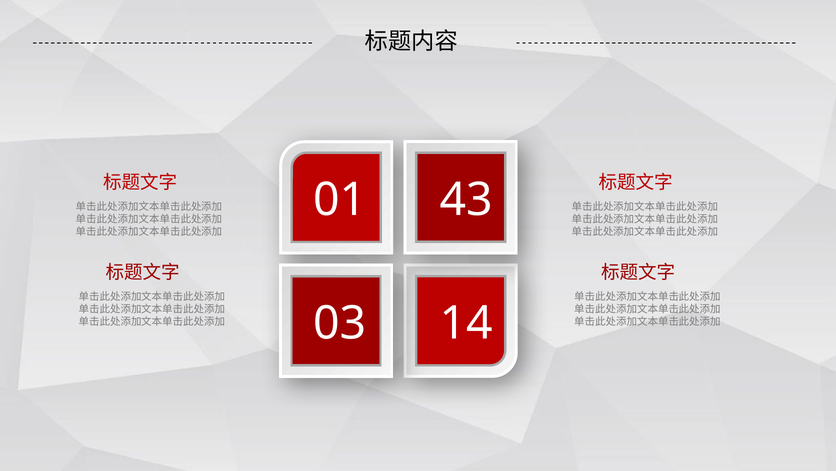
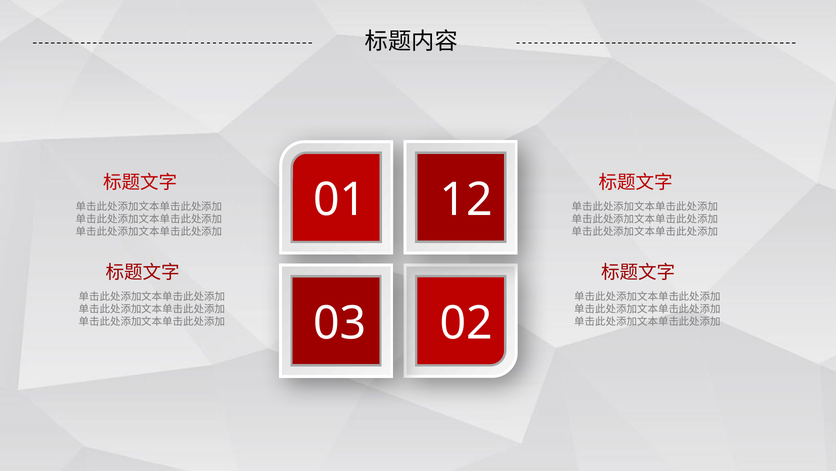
43: 43 -> 12
14: 14 -> 02
